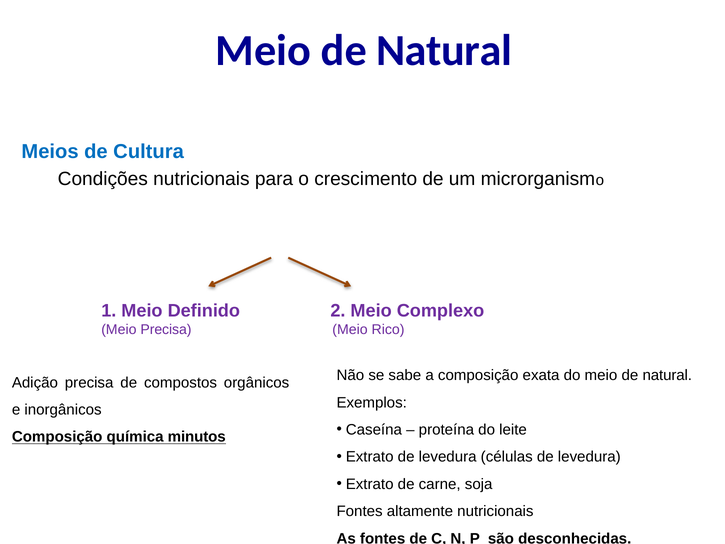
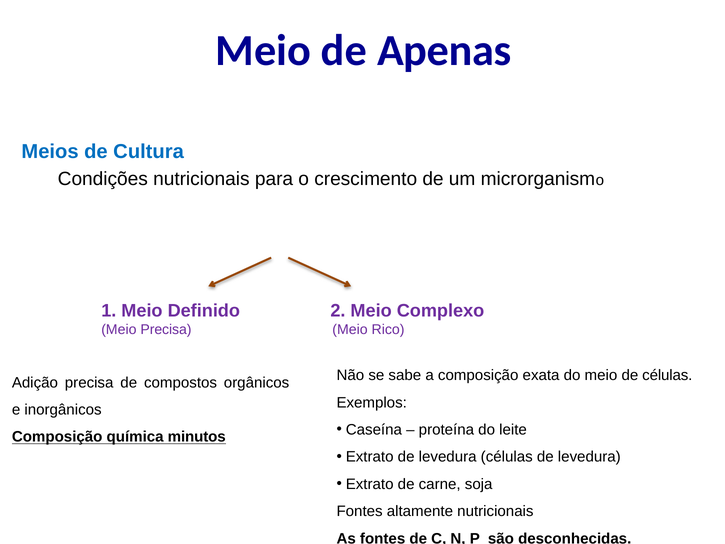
Natural at (444, 51): Natural -> Apenas
do meio de natural: natural -> células
